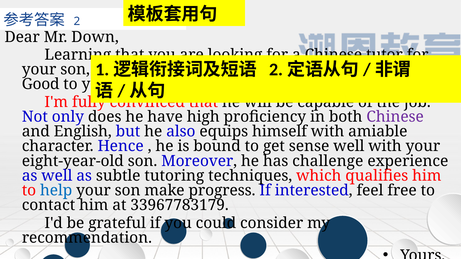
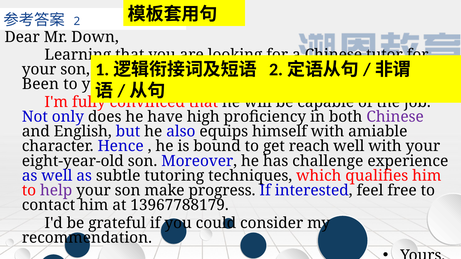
Good: Good -> Been
sense: sense -> reach
help colour: blue -> purple
33967783179: 33967783179 -> 13967788179
